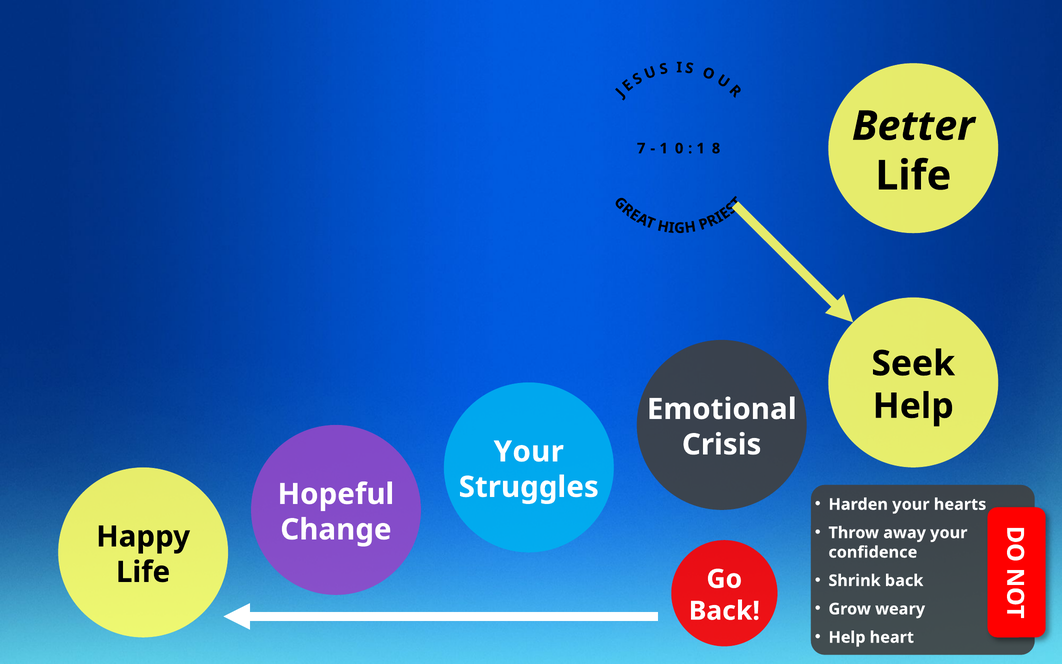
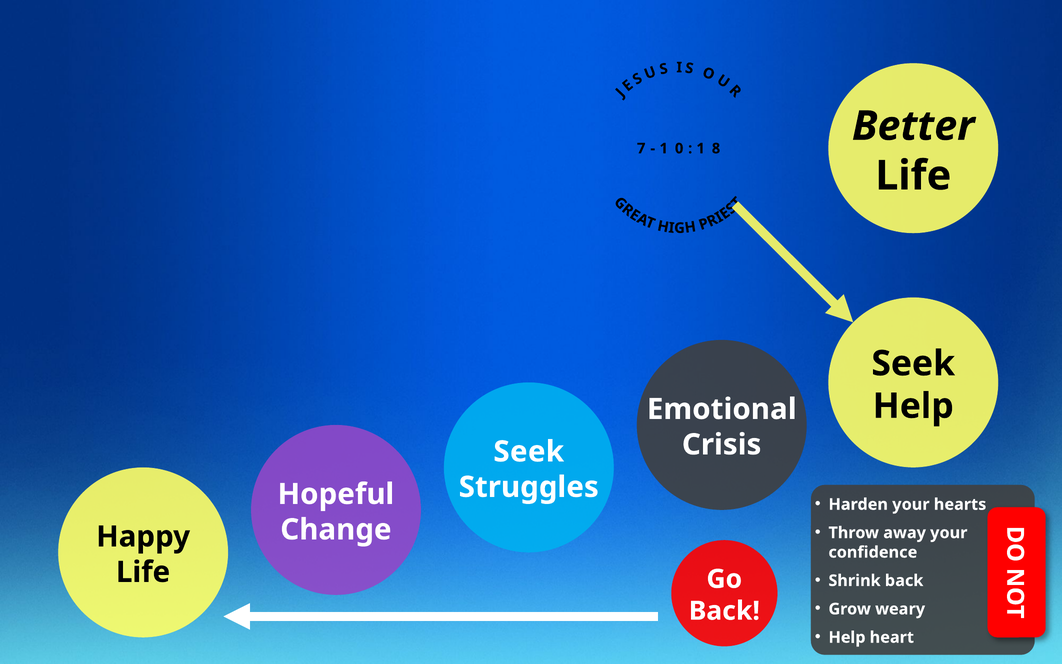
Your at (529, 452): Your -> Seek
